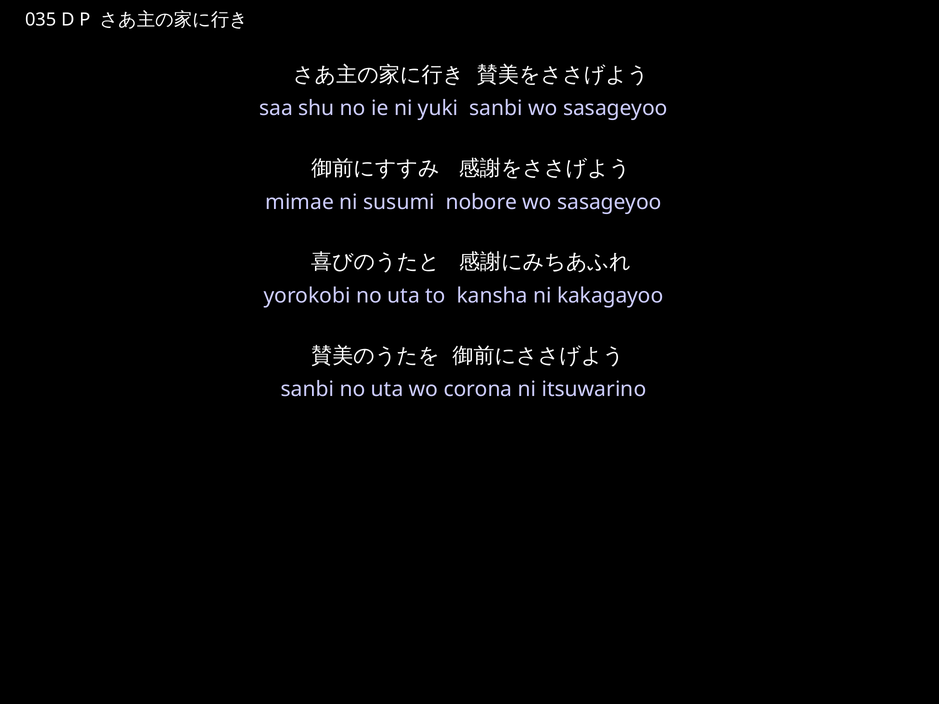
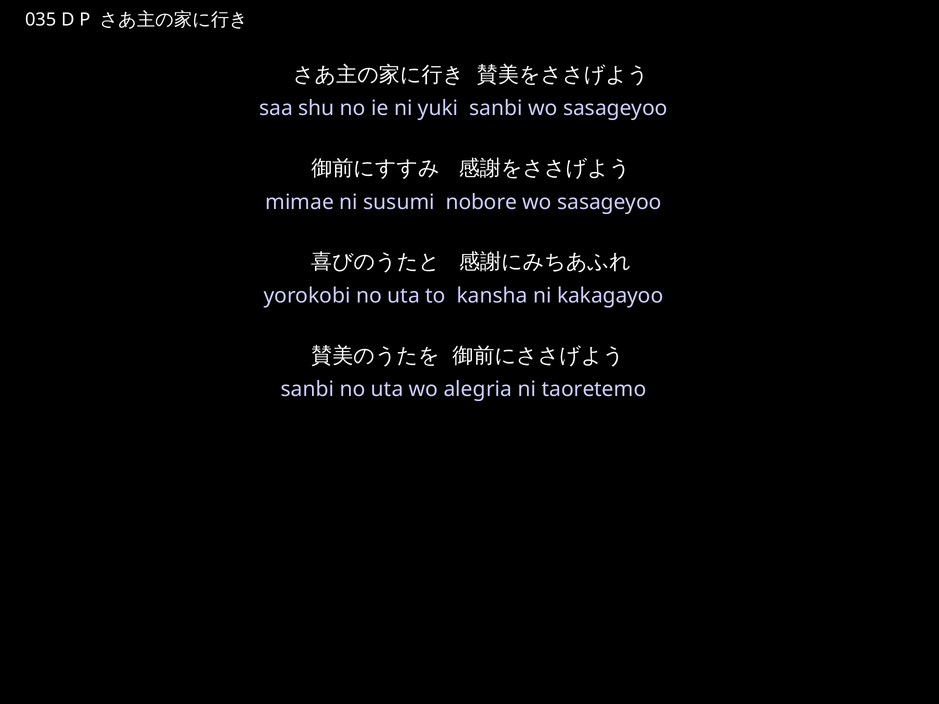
corona: corona -> alegria
itsuwarino: itsuwarino -> taoretemo
